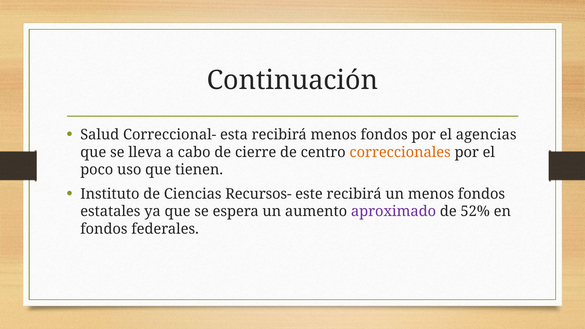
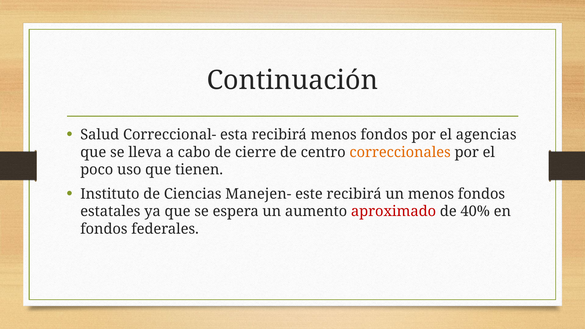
Recursos-: Recursos- -> Manejen-
aproximado colour: purple -> red
52%: 52% -> 40%
